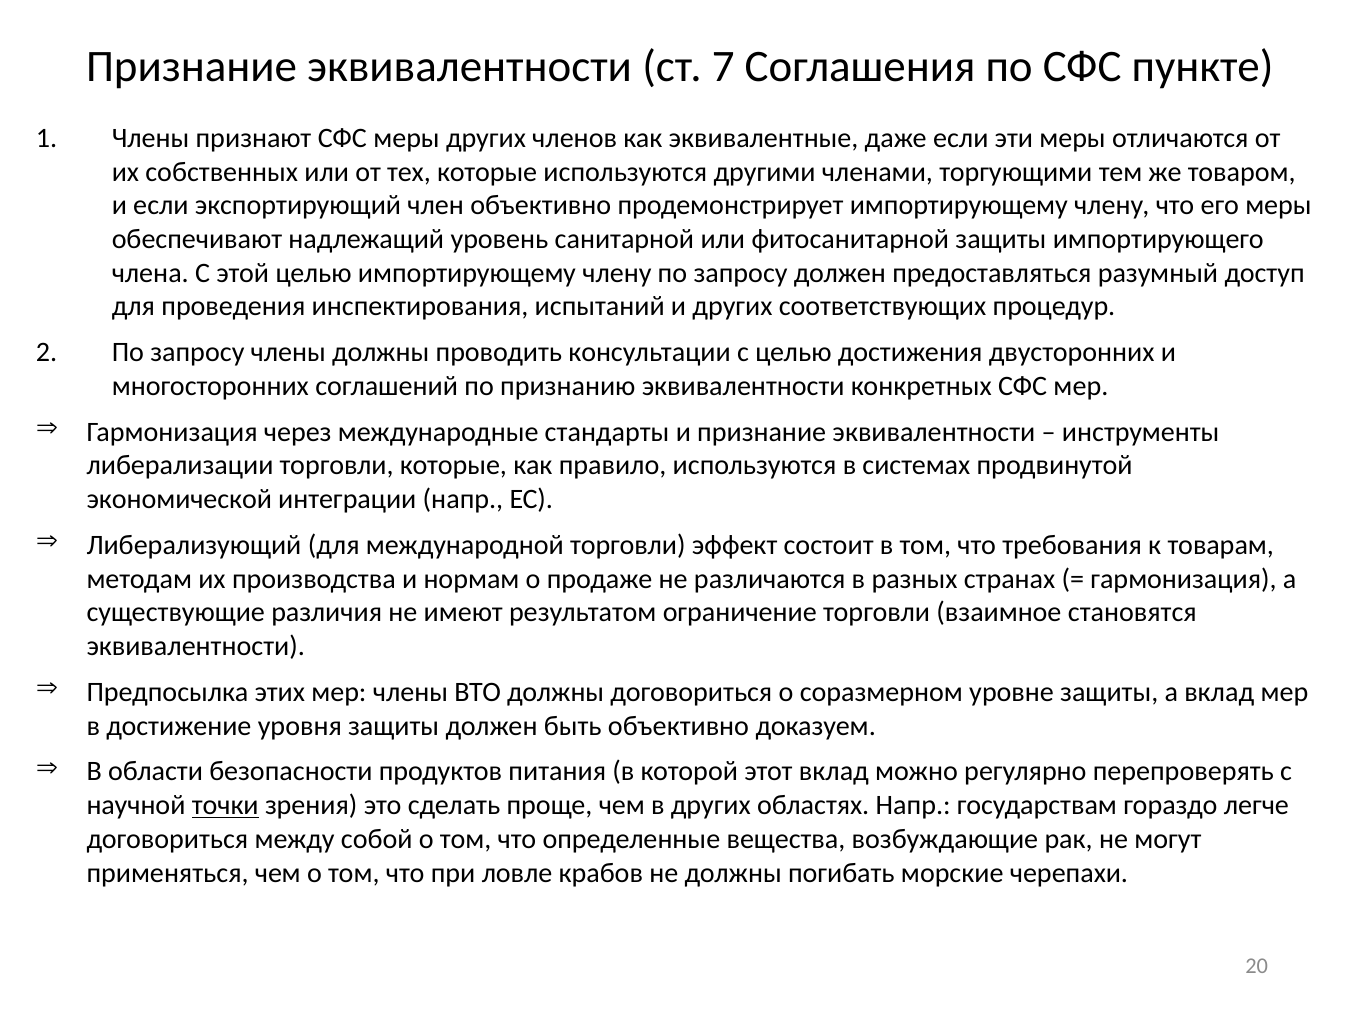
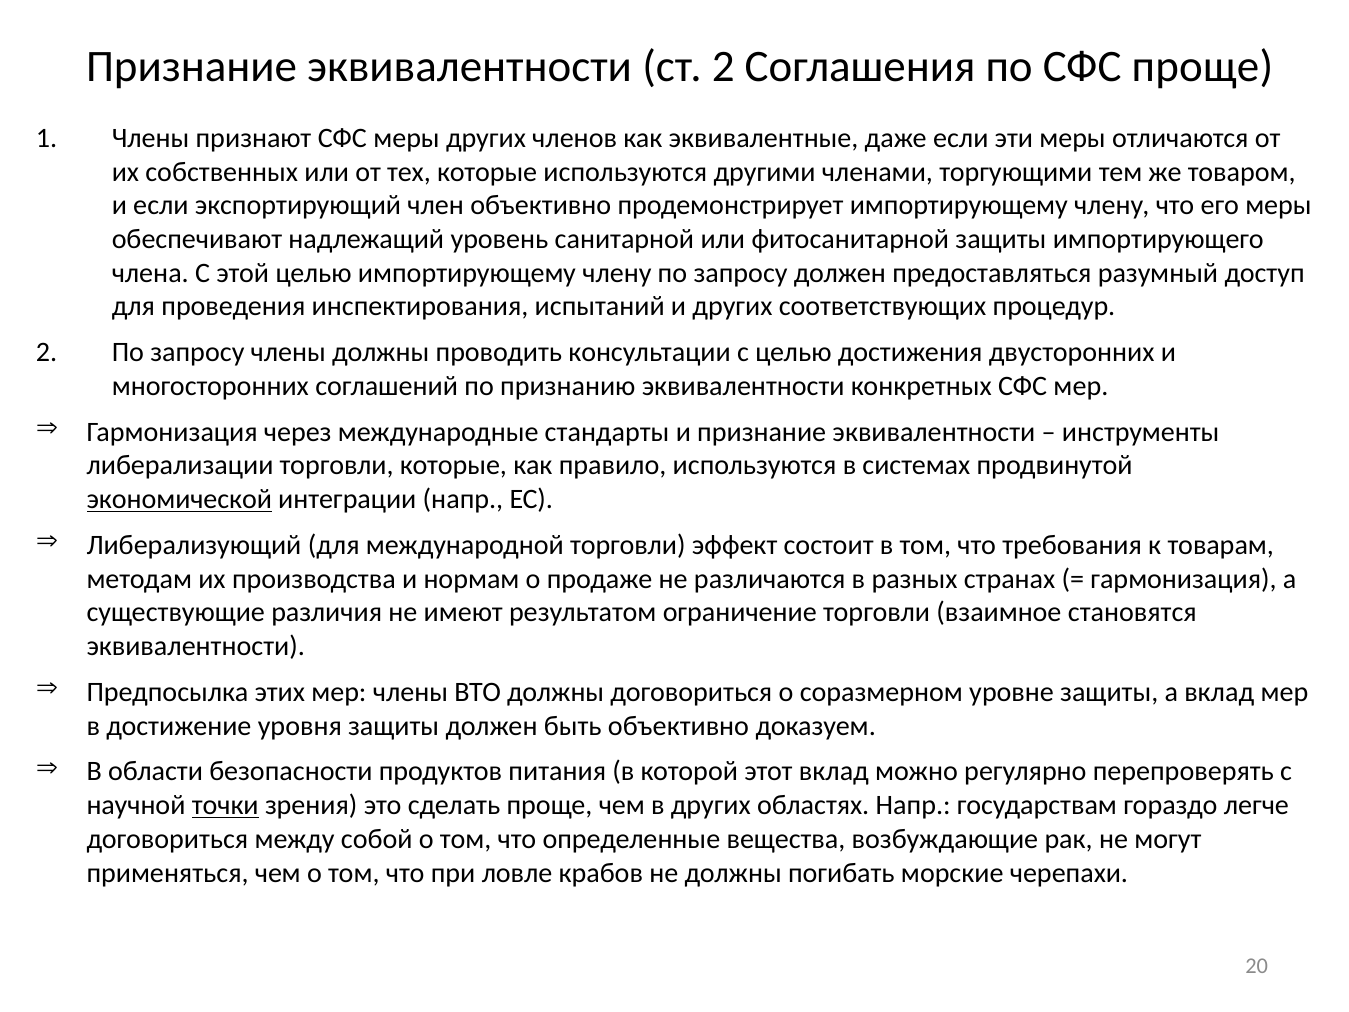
ст 7: 7 -> 2
СФС пункте: пункте -> проще
экономической underline: none -> present
